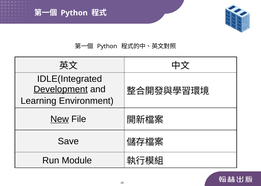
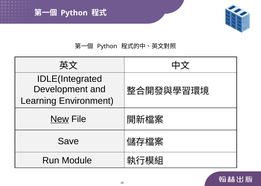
Development underline: present -> none
